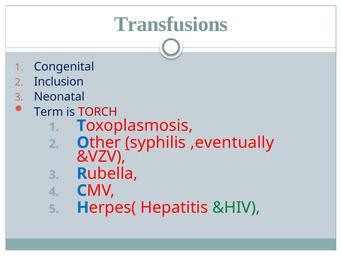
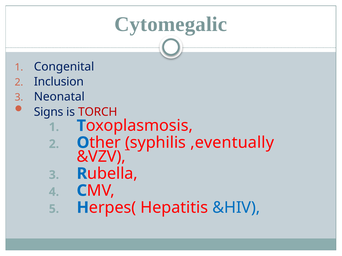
Transfusions: Transfusions -> Cytomegalic
Term: Term -> Signs
&HIV colour: green -> blue
